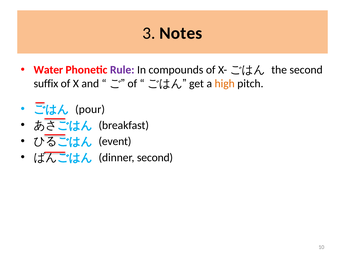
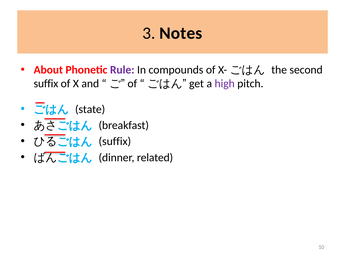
Water: Water -> About
high colour: orange -> purple
pour: pour -> state
event at (115, 141): event -> suffix
dinner second: second -> related
